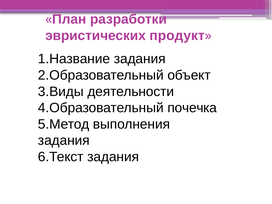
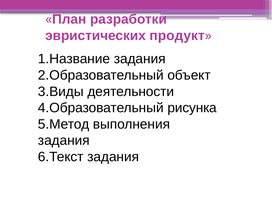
почечка: почечка -> рисунка
